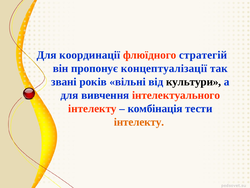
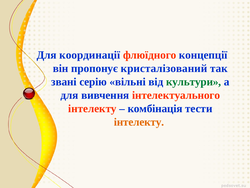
стратегій: стратегій -> концепції
концептуалізації: концептуалізації -> кристалізований
років: років -> серію
культури colour: black -> green
